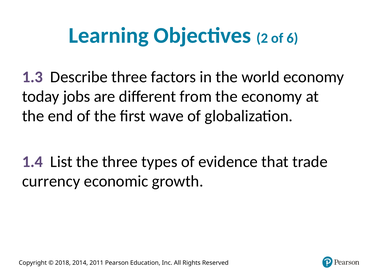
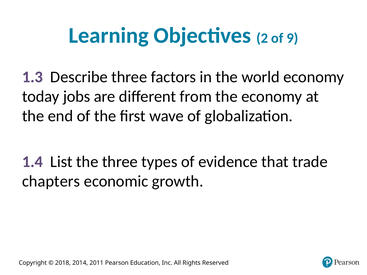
6: 6 -> 9
currency: currency -> chapters
